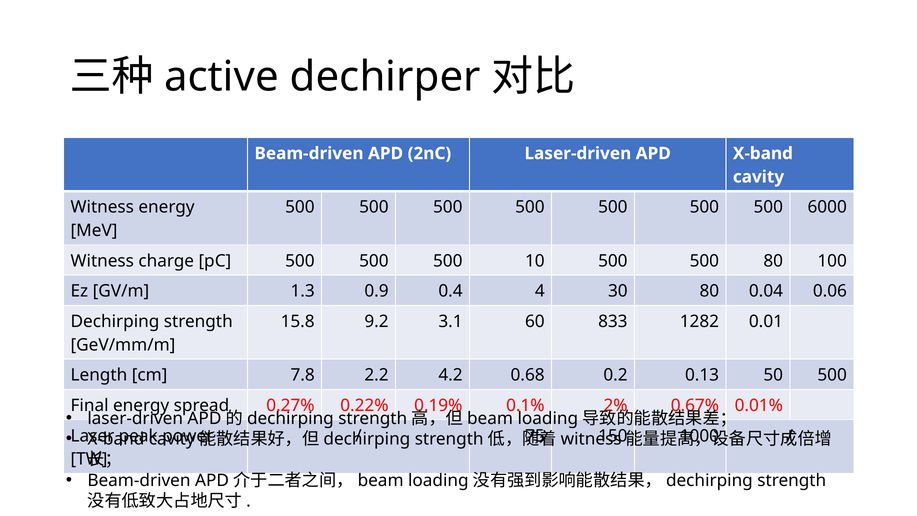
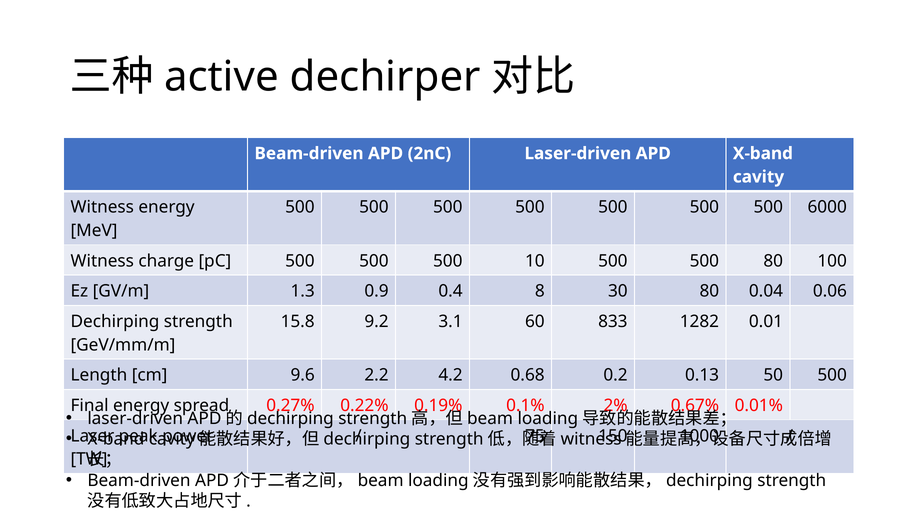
4: 4 -> 8
7.8: 7.8 -> 9.6
